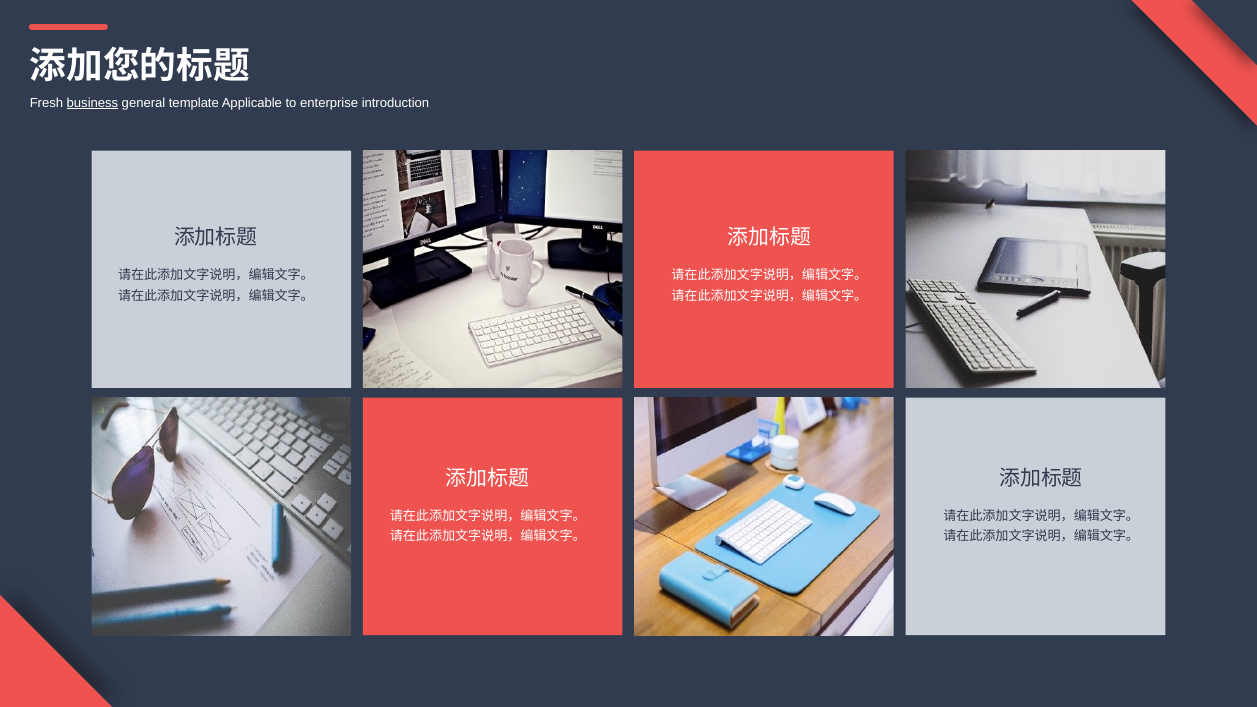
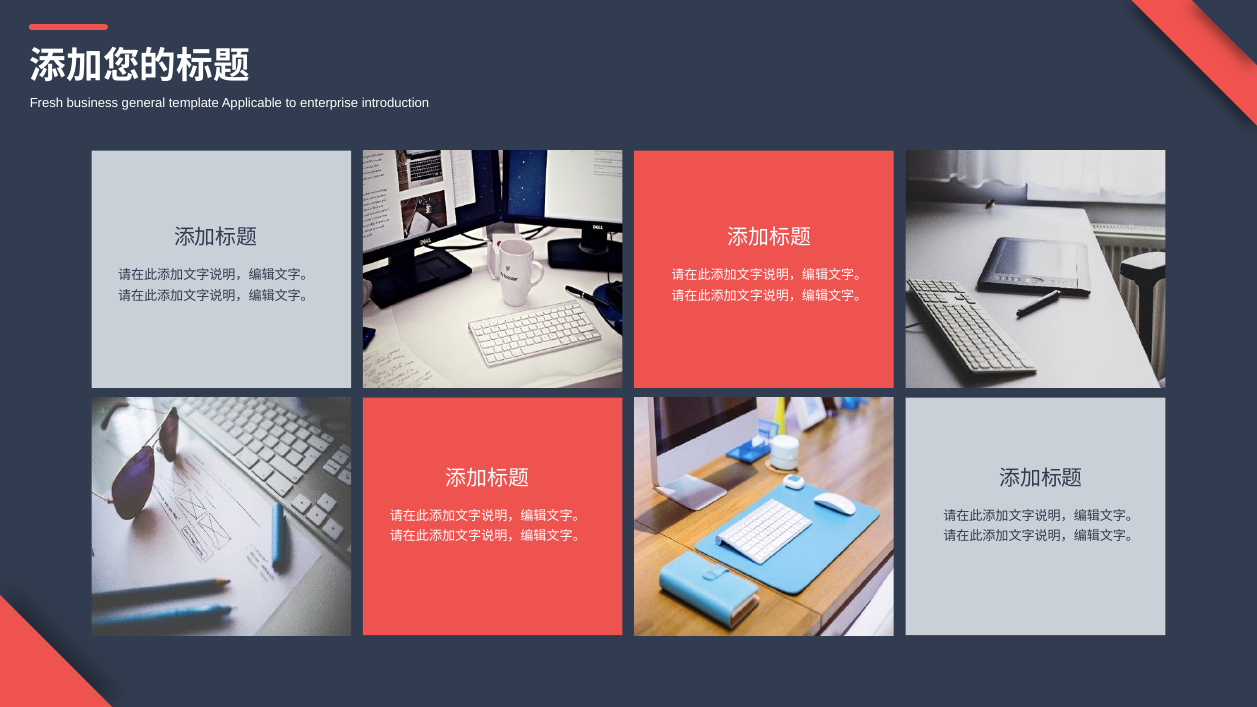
business underline: present -> none
